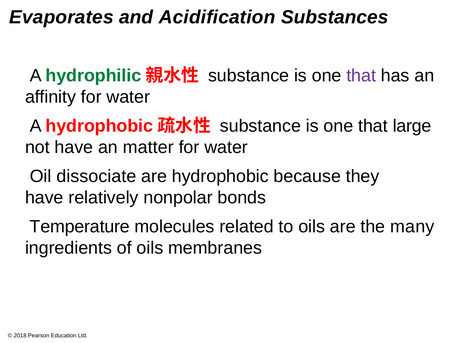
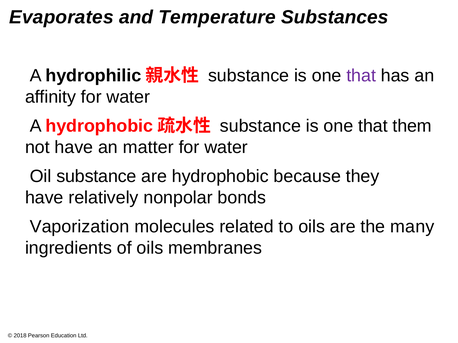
Acidification: Acidification -> Temperature
hydrophilic colour: green -> black
large: large -> them
Oil dissociate: dissociate -> substance
Temperature: Temperature -> Vaporization
